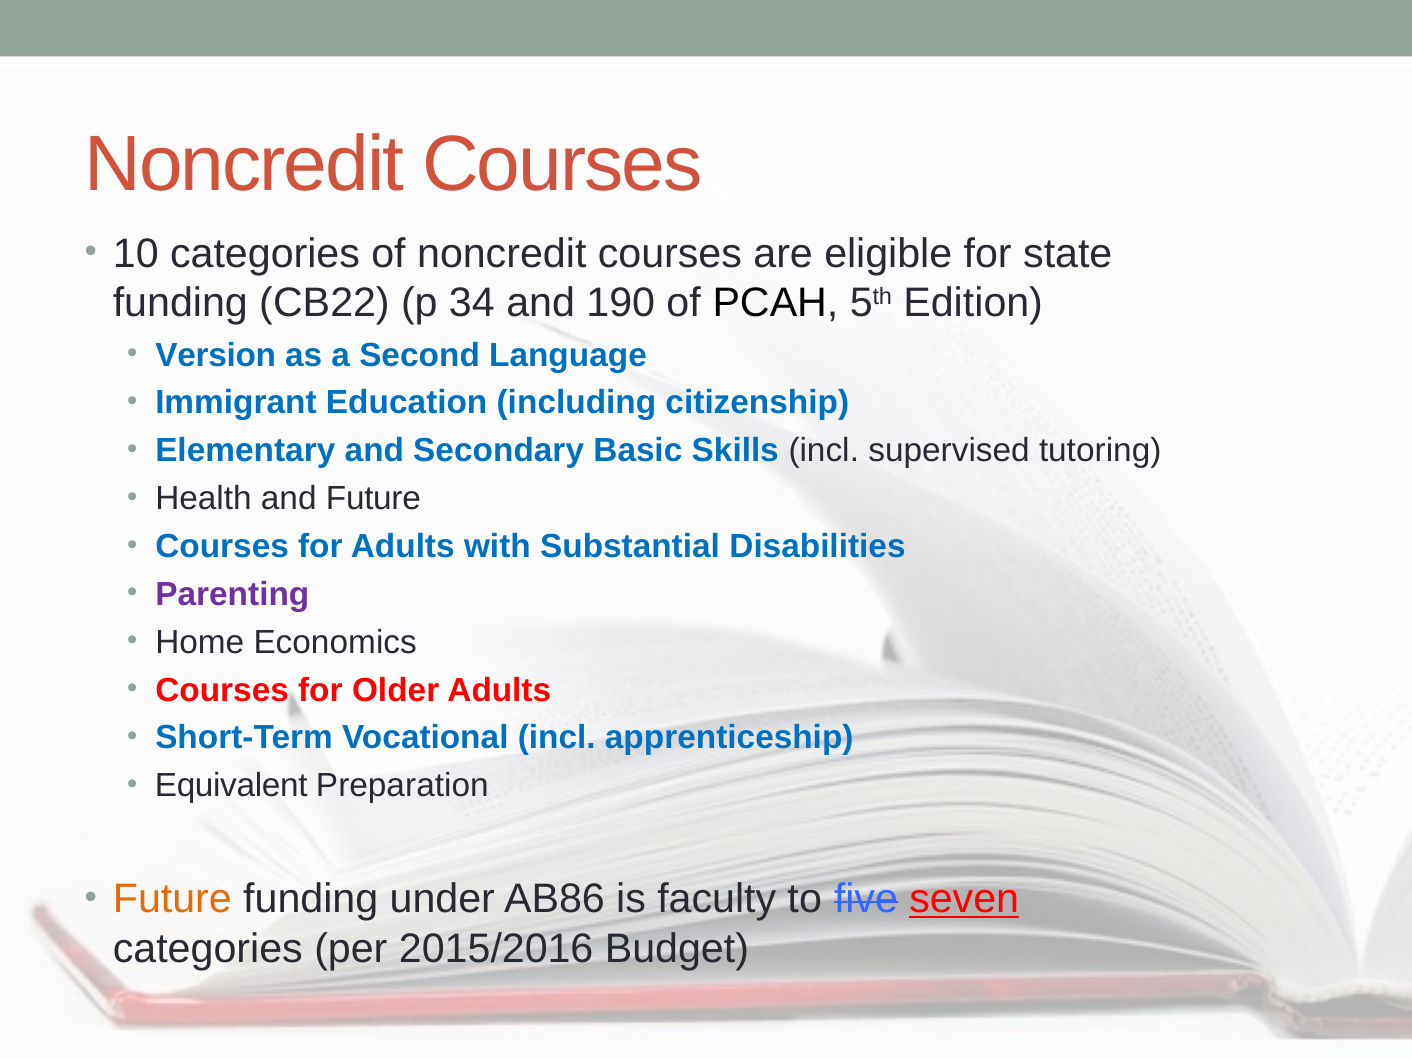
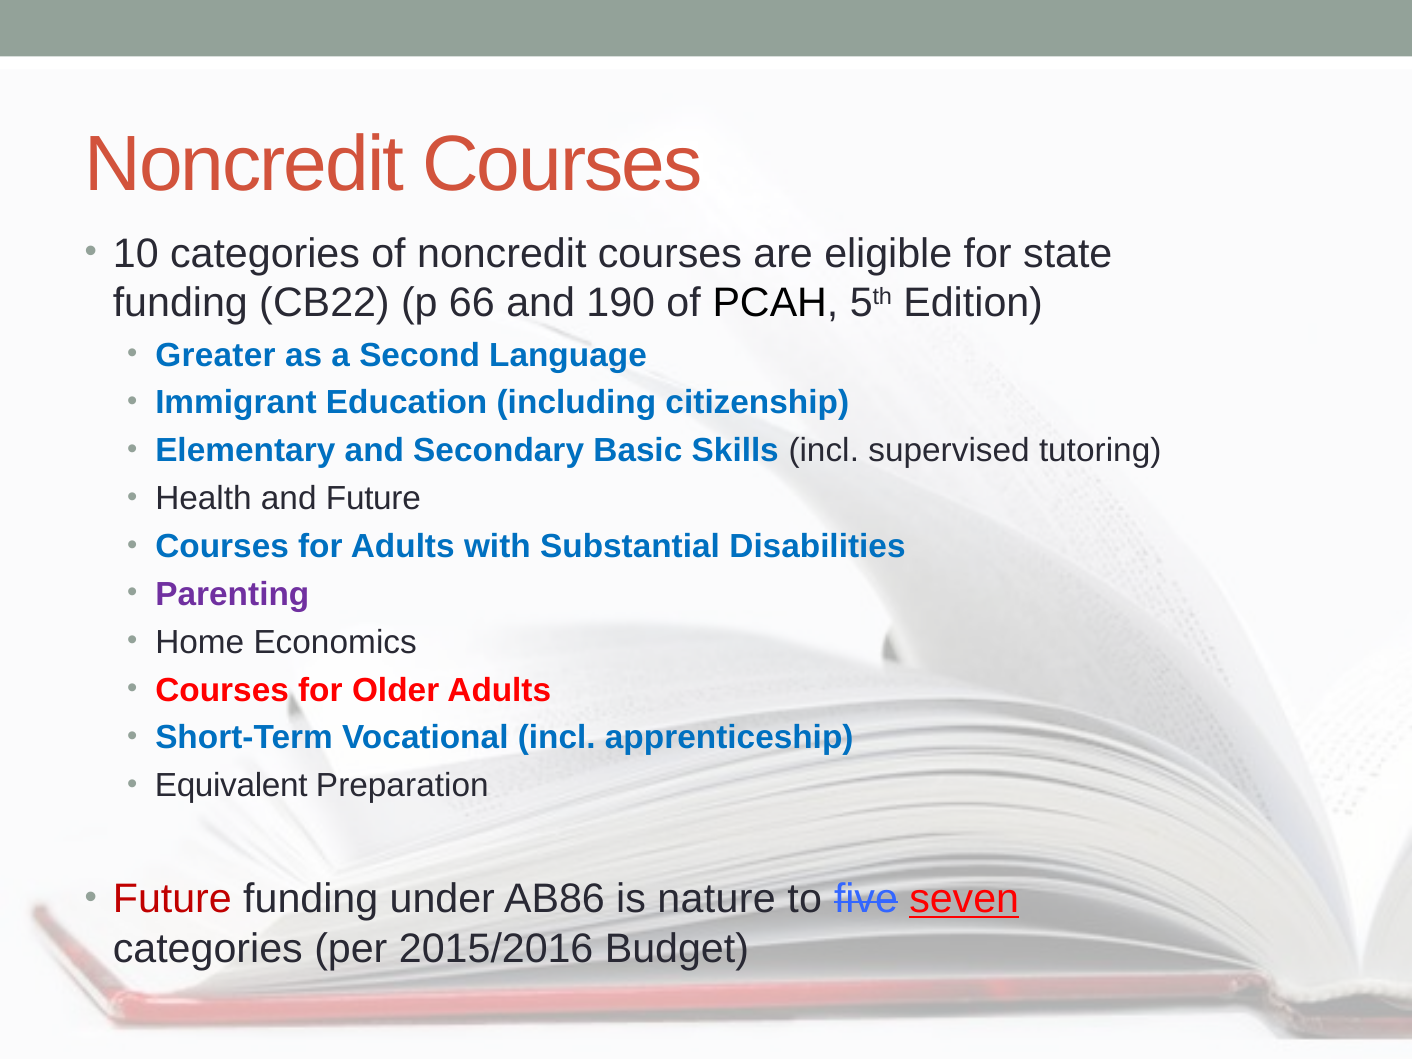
34: 34 -> 66
Version: Version -> Greater
Future at (172, 899) colour: orange -> red
faculty: faculty -> nature
